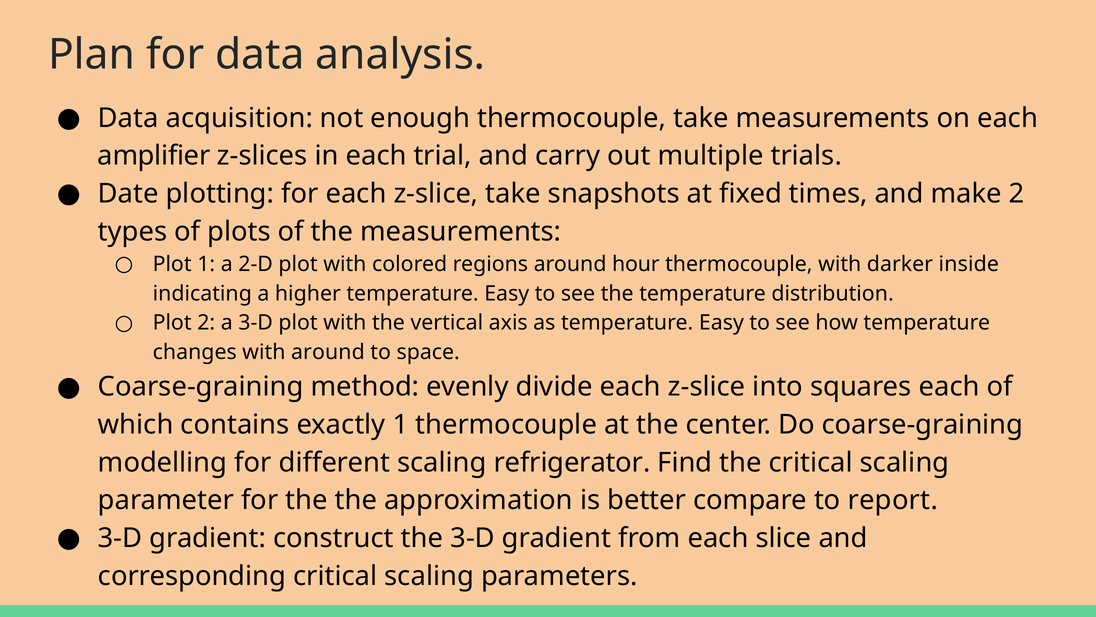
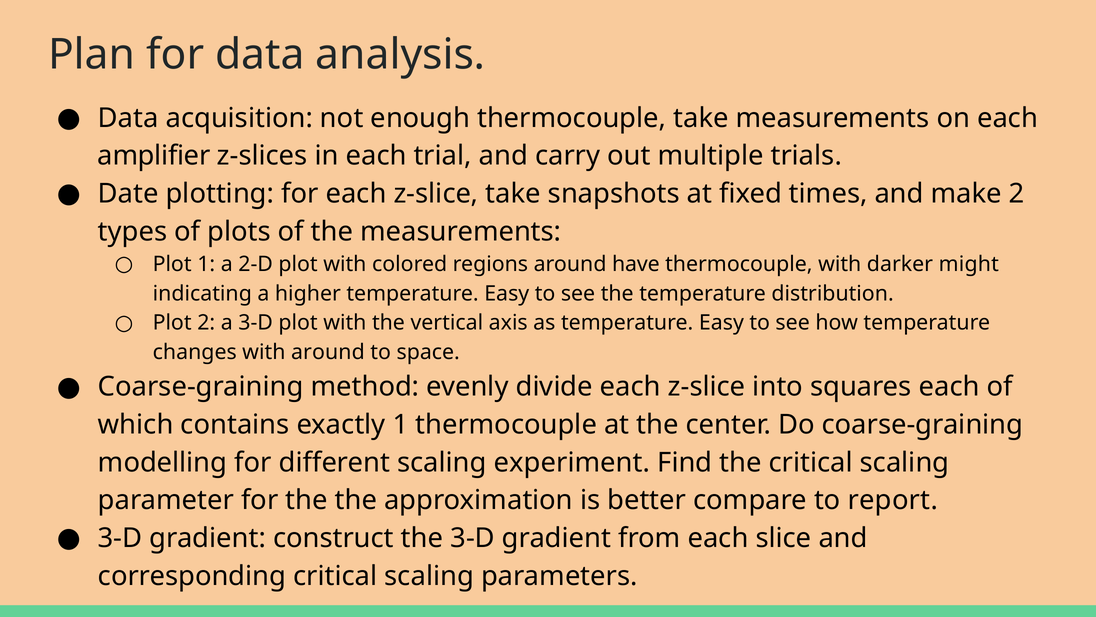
hour: hour -> have
inside: inside -> might
refrigerator: refrigerator -> experiment
